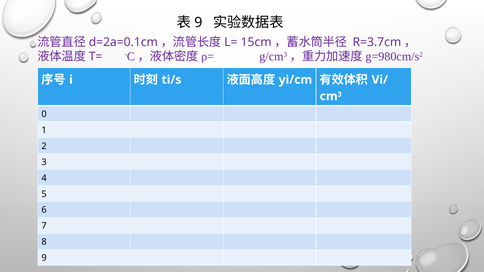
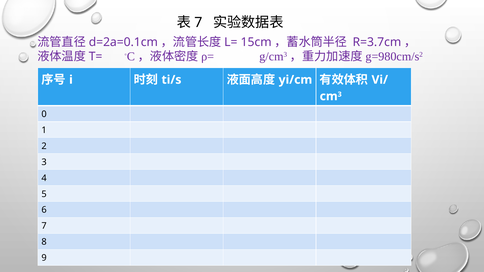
9 at (198, 23): 9 -> 7
